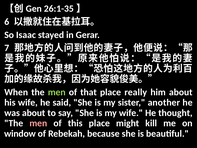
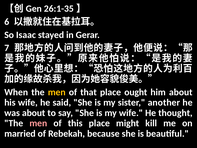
men at (57, 92) colour: light green -> yellow
really: really -> ought
window: window -> married
